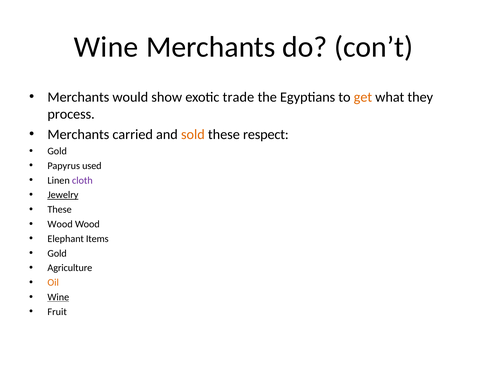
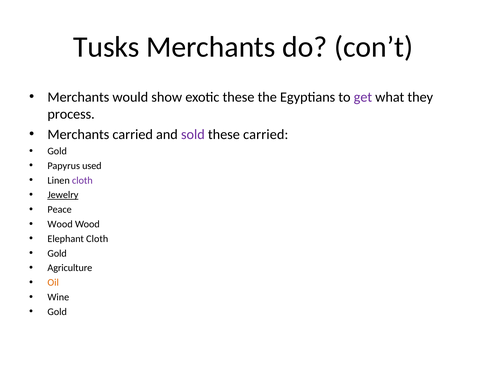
Wine at (106, 47): Wine -> Tusks
exotic trade: trade -> these
get colour: orange -> purple
sold colour: orange -> purple
these respect: respect -> carried
These at (60, 210): These -> Peace
Elephant Items: Items -> Cloth
Wine at (58, 297) underline: present -> none
Fruit at (57, 312): Fruit -> Gold
